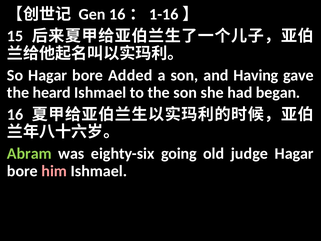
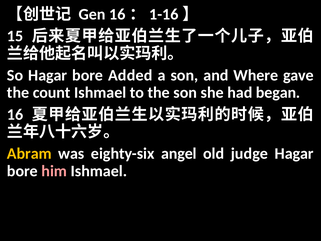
Having: Having -> Where
heard: heard -> count
Abram colour: light green -> yellow
going: going -> angel
